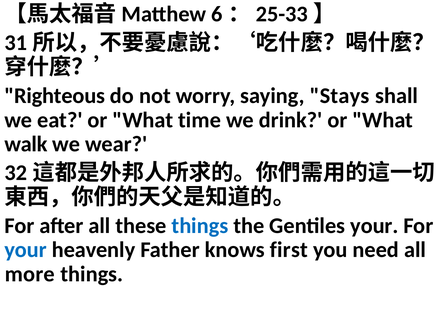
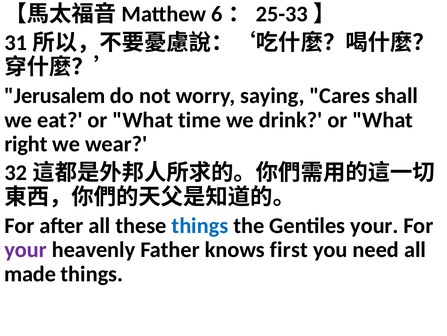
Righteous: Righteous -> Jerusalem
Stays: Stays -> Cares
walk: walk -> right
your at (26, 249) colour: blue -> purple
more: more -> made
